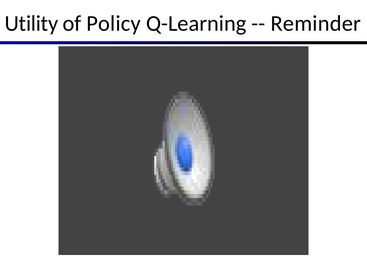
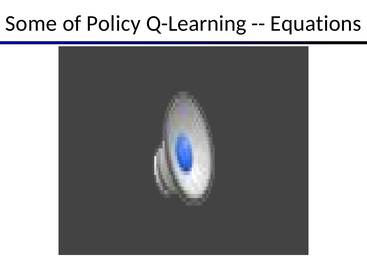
Utility: Utility -> Some
Reminder: Reminder -> Equations
